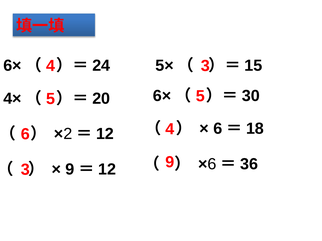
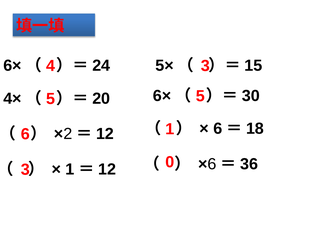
6 4: 4 -> 1
3 9: 9 -> 0
9 at (70, 170): 9 -> 1
